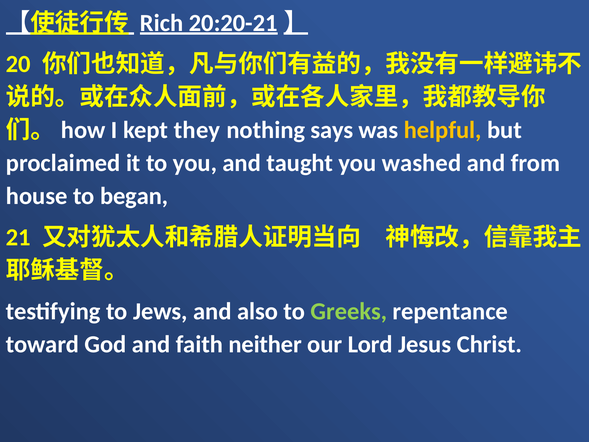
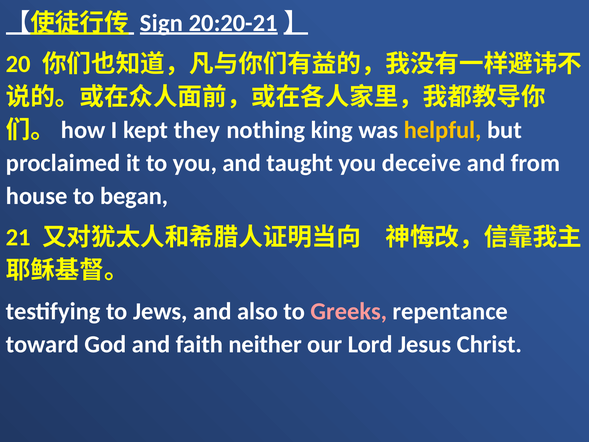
Rich: Rich -> Sign
says: says -> king
washed: washed -> deceive
Greeks colour: light green -> pink
